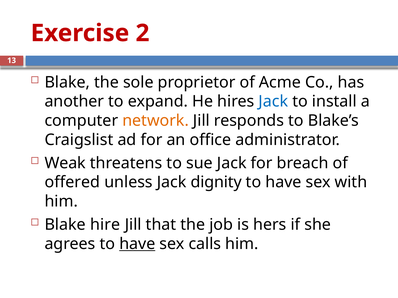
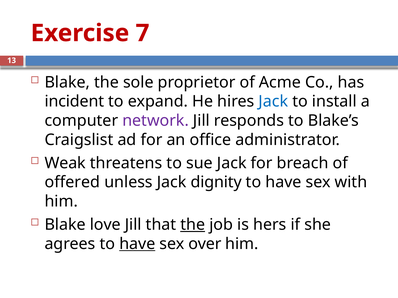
2: 2 -> 7
another: another -> incident
network colour: orange -> purple
hire: hire -> love
the at (193, 225) underline: none -> present
calls: calls -> over
